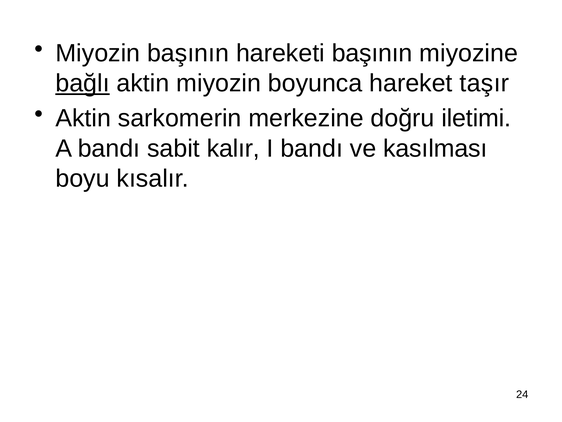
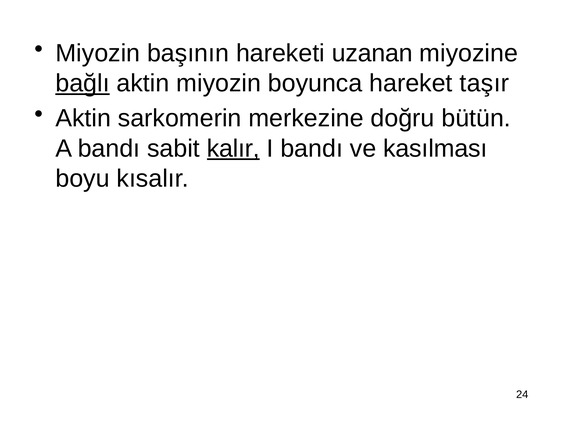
hareketi başının: başının -> uzanan
iletimi: iletimi -> bütün
kalır underline: none -> present
